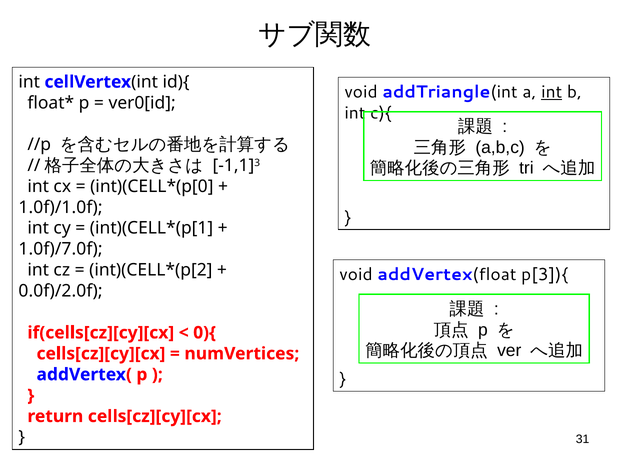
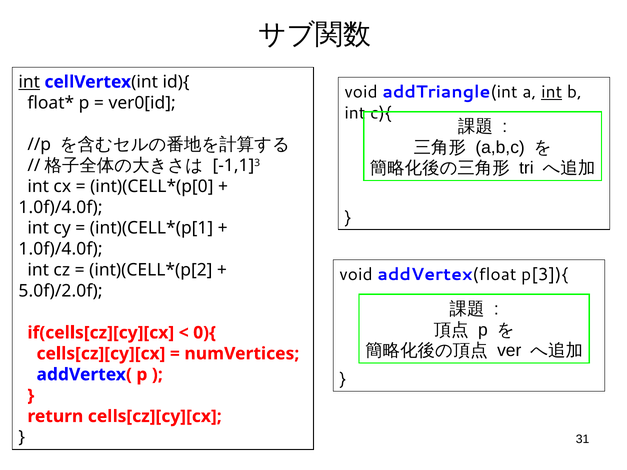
int at (29, 82) underline: none -> present
1.0f)/1.0f at (61, 207): 1.0f)/1.0f -> 1.0f)/4.0f
1.0f)/7.0f at (61, 249): 1.0f)/7.0f -> 1.0f)/4.0f
0.0f)/2.0f: 0.0f)/2.0f -> 5.0f)/2.0f
